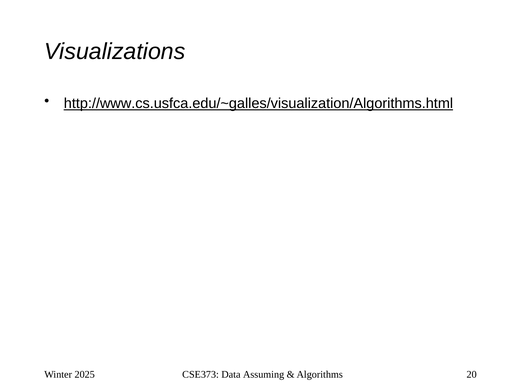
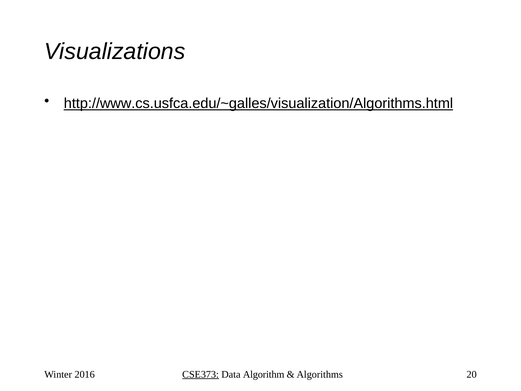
2025: 2025 -> 2016
CSE373 underline: none -> present
Assuming: Assuming -> Algorithm
